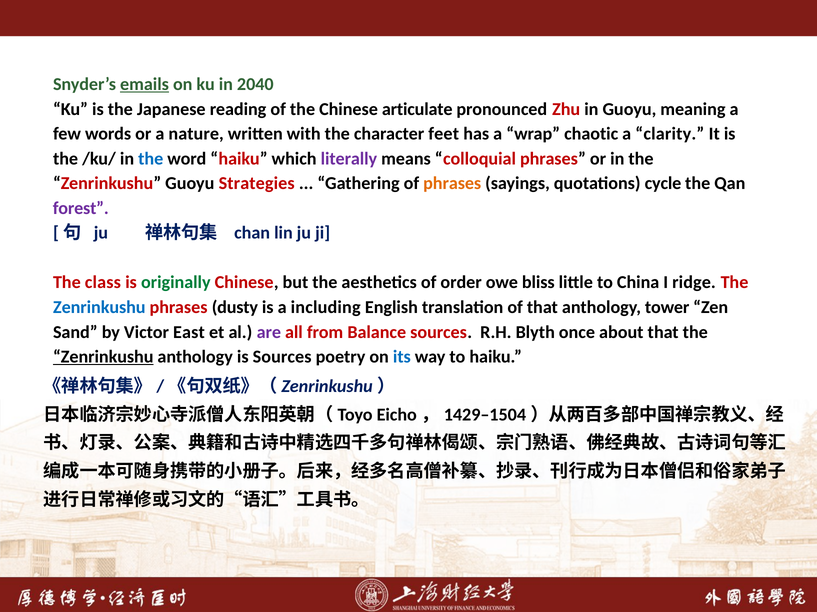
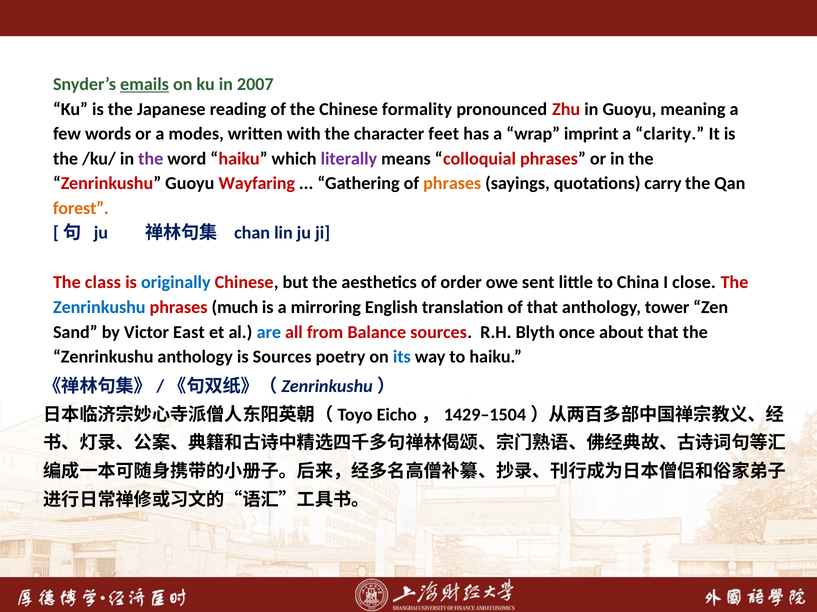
2040: 2040 -> 2007
articulate: articulate -> formality
nature: nature -> modes
chaotic: chaotic -> imprint
the at (151, 159) colour: blue -> purple
Strategies: Strategies -> Wayfaring
cycle: cycle -> carry
forest colour: purple -> orange
originally colour: green -> blue
bliss: bliss -> sent
ridge: ridge -> close
dusty: dusty -> much
including: including -> mirroring
are colour: purple -> blue
Zenrinkushu at (103, 357) underline: present -> none
